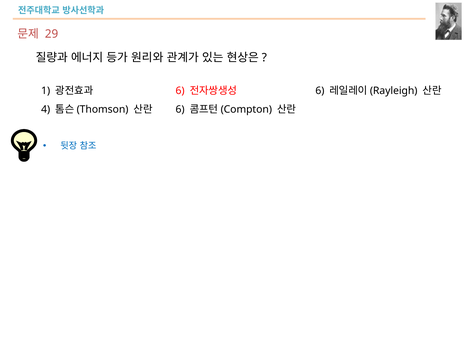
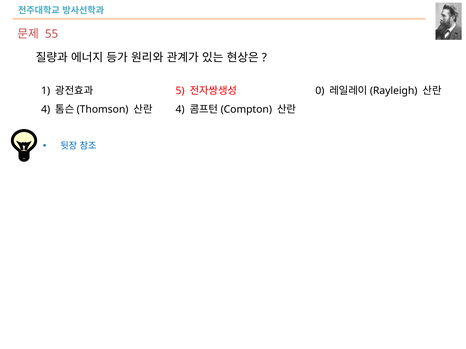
29: 29 -> 55
6 at (180, 91): 6 -> 5
6 at (320, 91): 6 -> 0
6 at (180, 110): 6 -> 4
